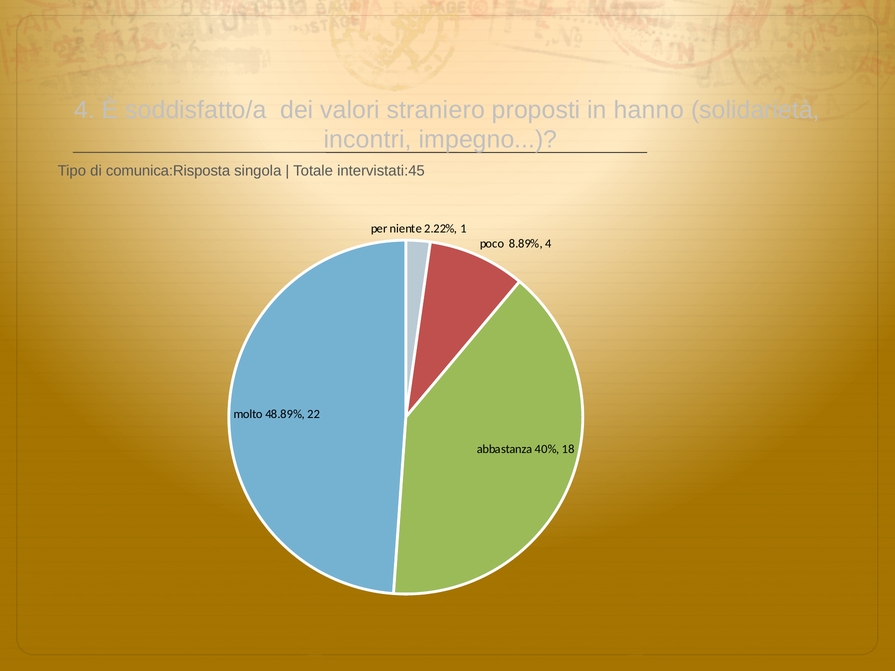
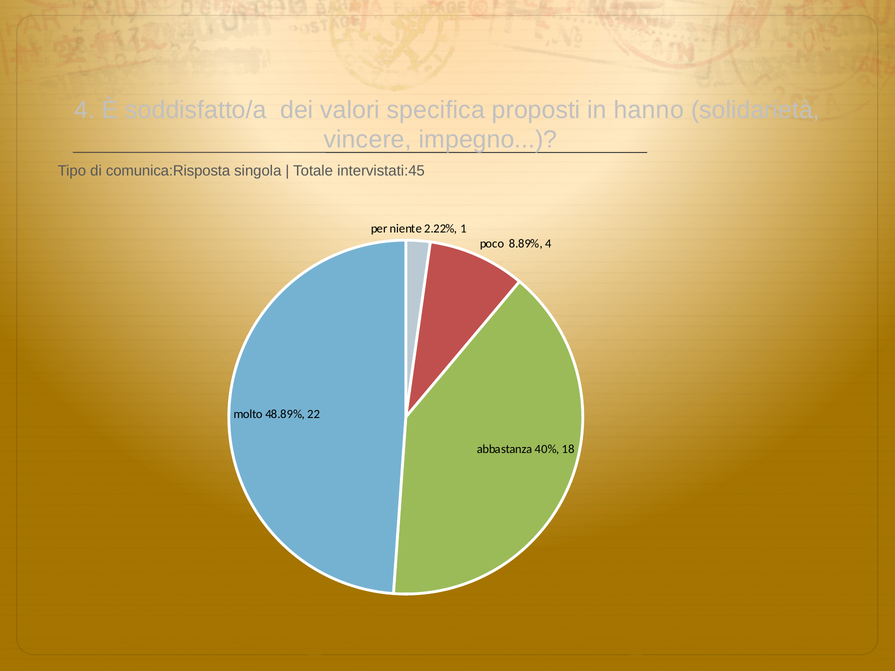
straniero: straniero -> specifica
incontri: incontri -> vincere
